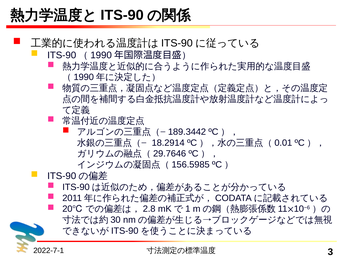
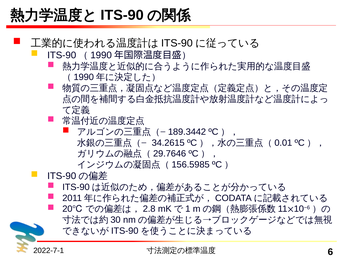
18.2914: 18.2914 -> 34.2615
3: 3 -> 6
